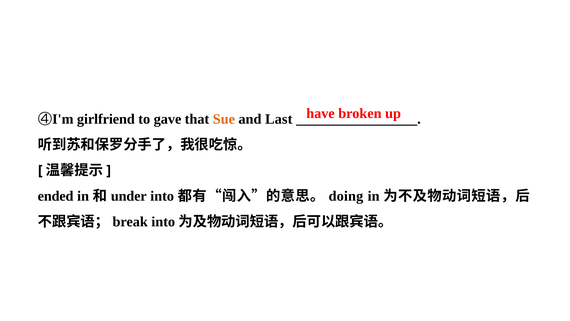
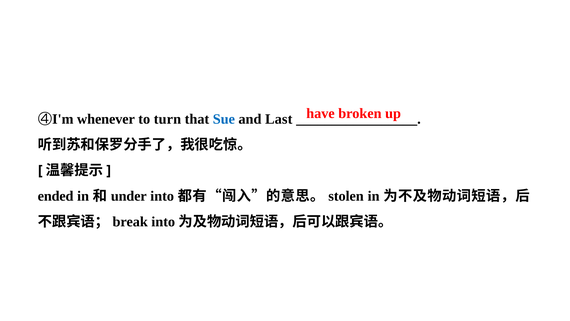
girlfriend: girlfriend -> whenever
gave: gave -> turn
Sue colour: orange -> blue
doing: doing -> stolen
